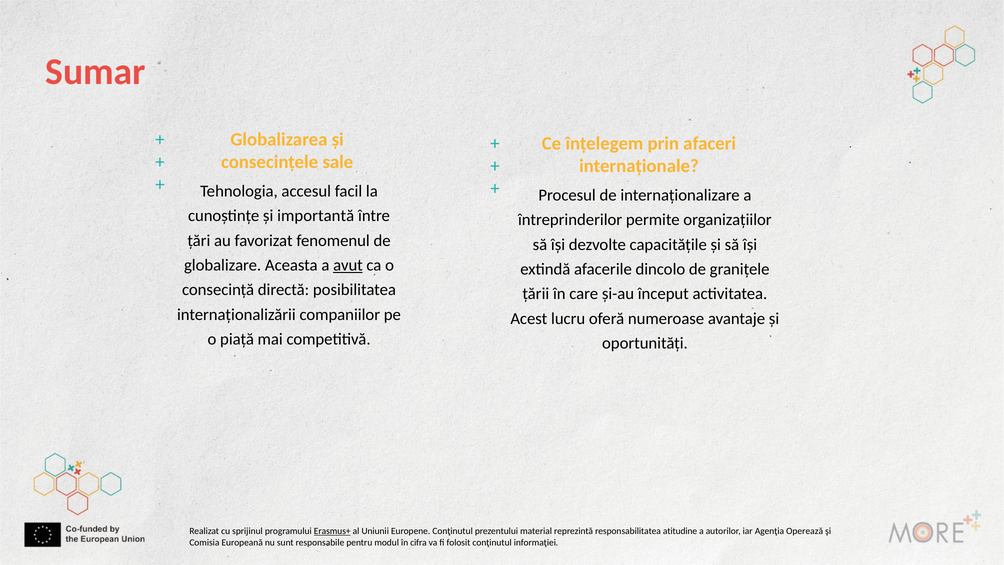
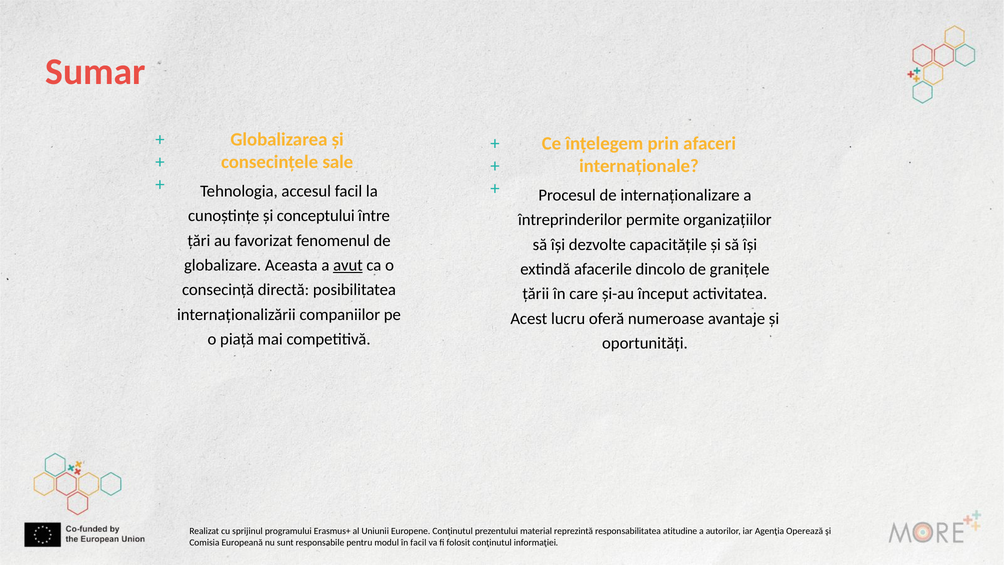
importantă: importantă -> conceptului
Erasmus+ underline: present -> none
în cifra: cifra -> facil
